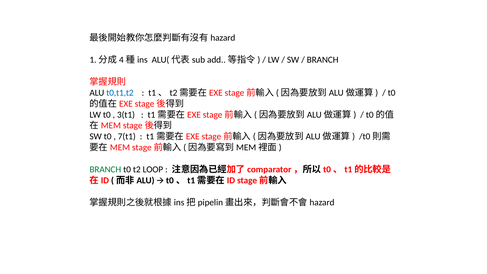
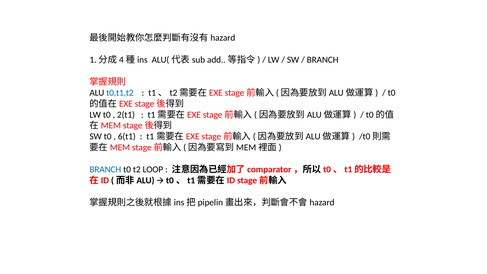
3(t1: 3(t1 -> 2(t1
7(t1: 7(t1 -> 6(t1
BRANCH at (105, 169) colour: green -> blue
